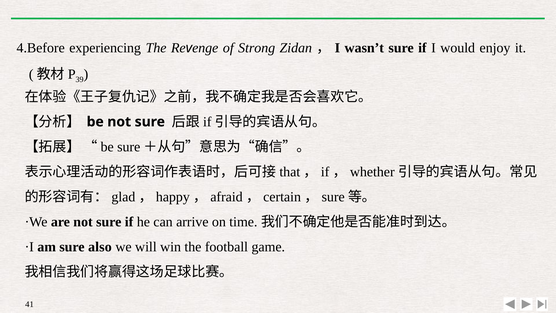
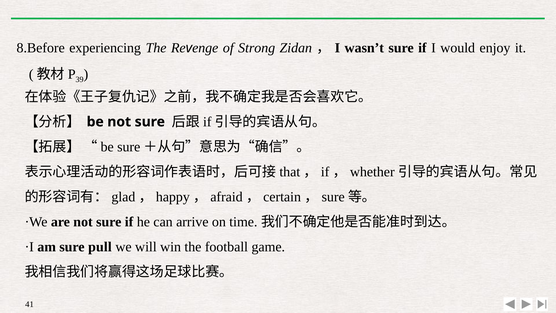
4.Before: 4.Before -> 8.Before
also: also -> pull
